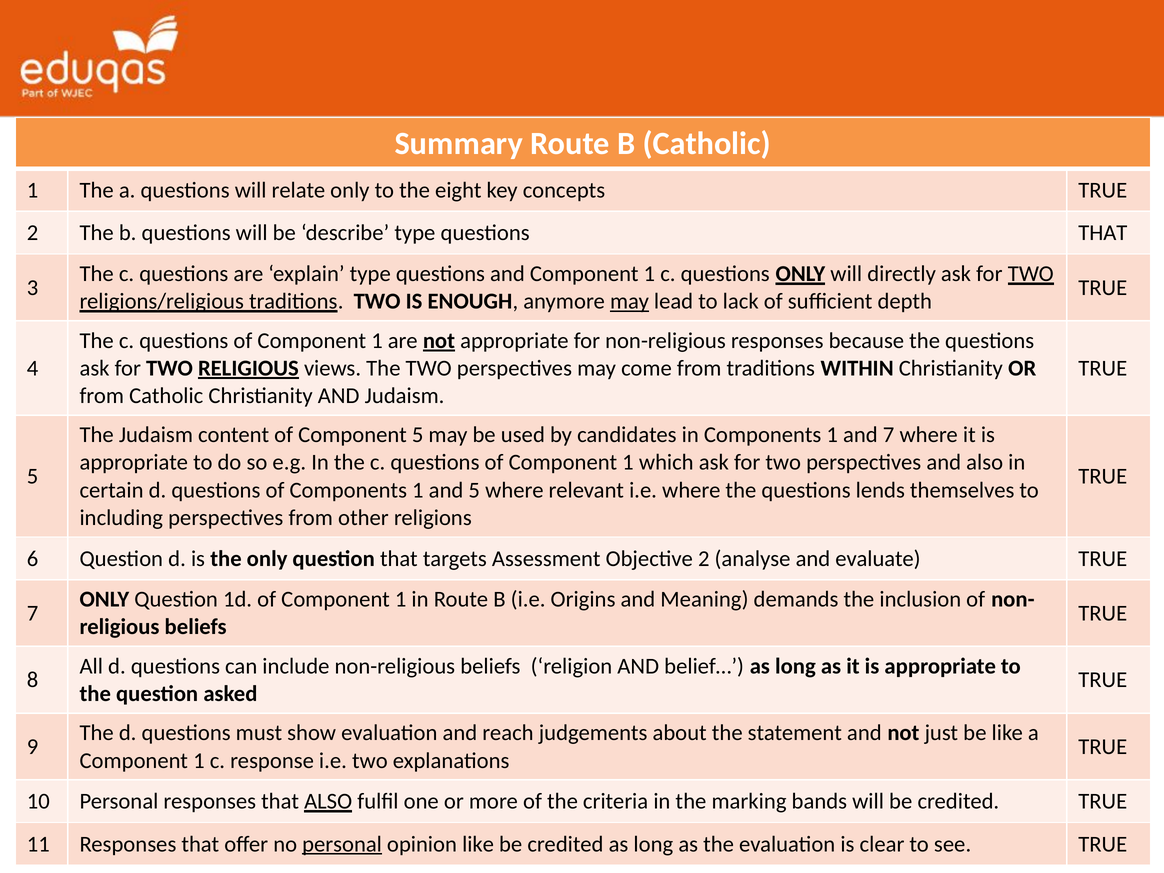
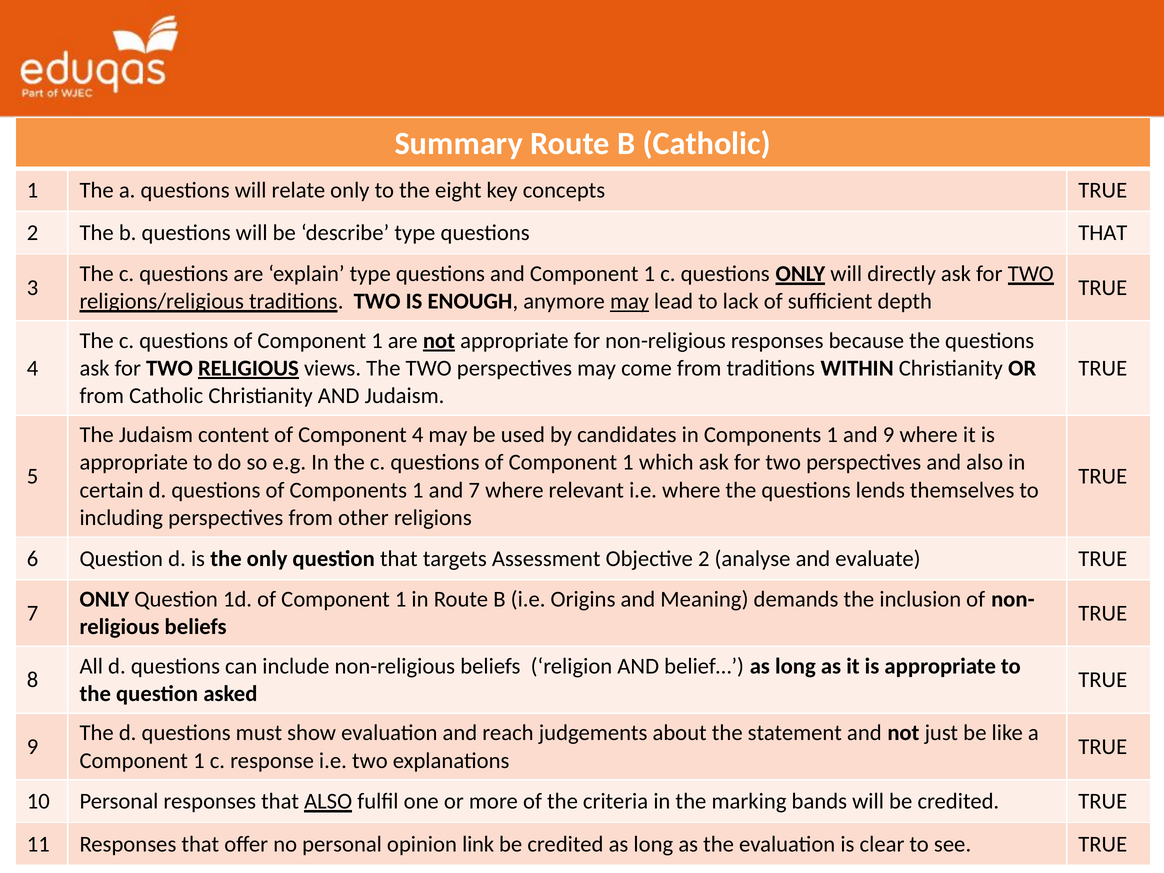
Component 5: 5 -> 4
and 7: 7 -> 9
and 5: 5 -> 7
personal at (342, 844) underline: present -> none
opinion like: like -> link
